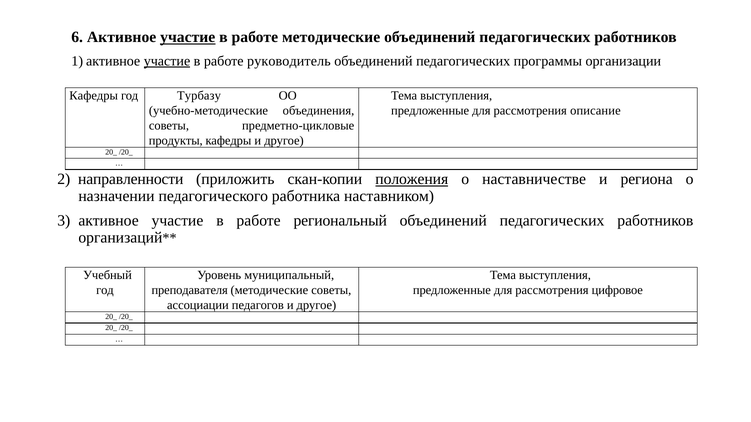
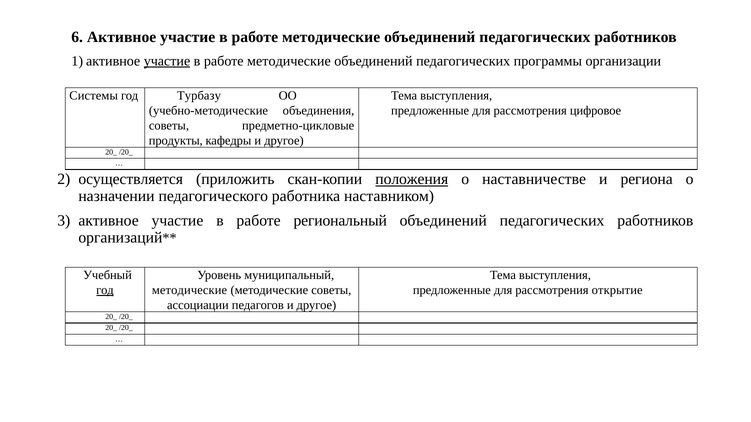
участие at (188, 37) underline: present -> none
руководитель at (289, 61): руководитель -> методические
Кафедры at (94, 96): Кафедры -> Системы
описание: описание -> цифровое
направленности: направленности -> осуществляется
год at (105, 290) underline: none -> present
преподавателя at (190, 290): преподавателя -> методические
цифровое: цифровое -> открытие
